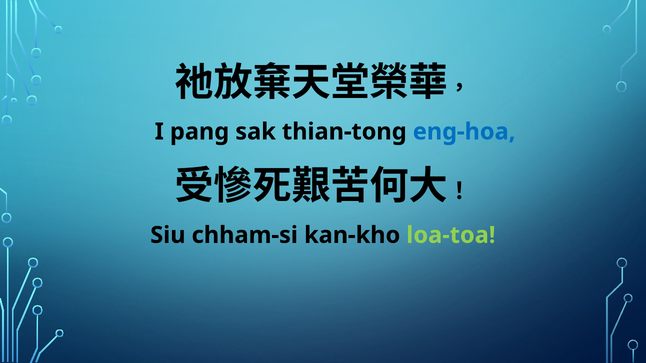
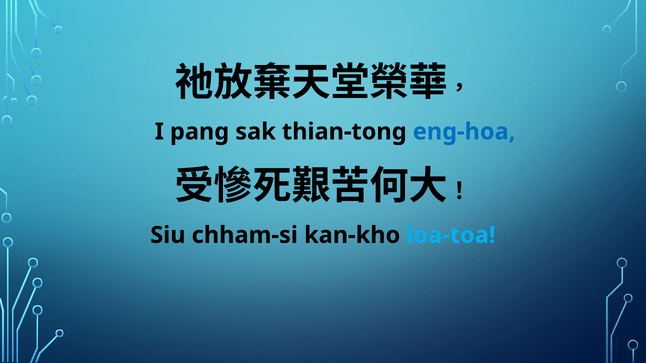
loa-toa colour: light green -> light blue
